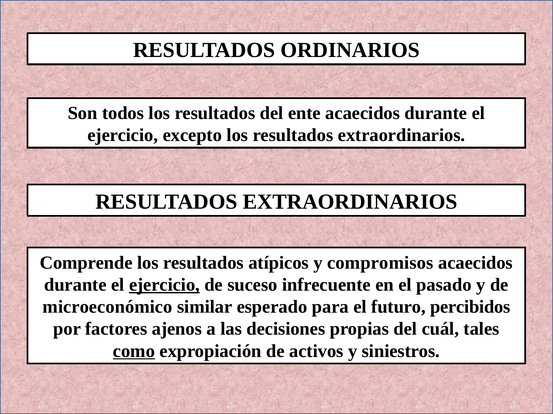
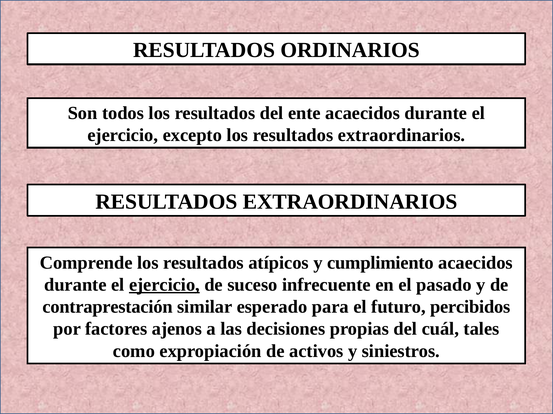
compromisos: compromisos -> cumplimiento
microeconómico: microeconómico -> contraprestación
como underline: present -> none
